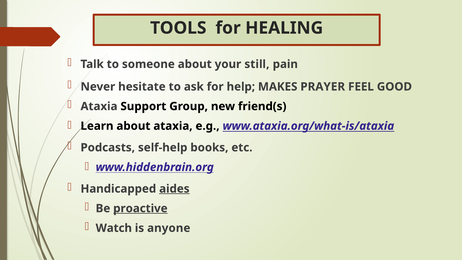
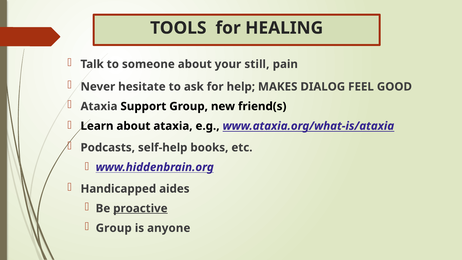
PRAYER: PRAYER -> DIALOG
aides underline: present -> none
Watch at (114, 228): Watch -> Group
